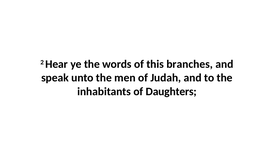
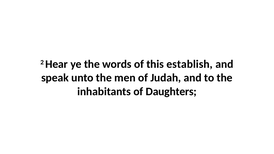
branches: branches -> establish
